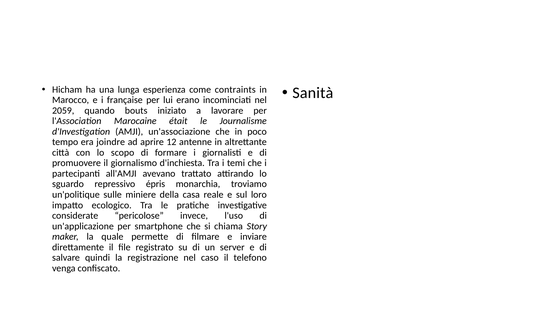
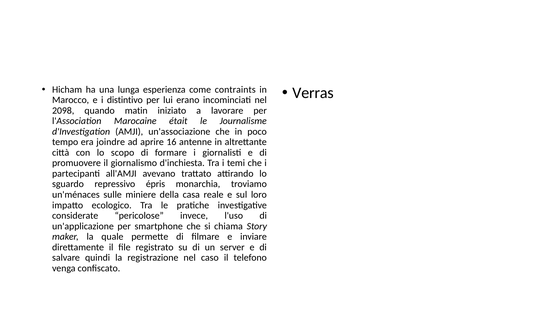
Sanità: Sanità -> Verras
française: française -> distintivo
2059: 2059 -> 2098
bouts: bouts -> matin
12: 12 -> 16
un'politique: un'politique -> un'ménaces
